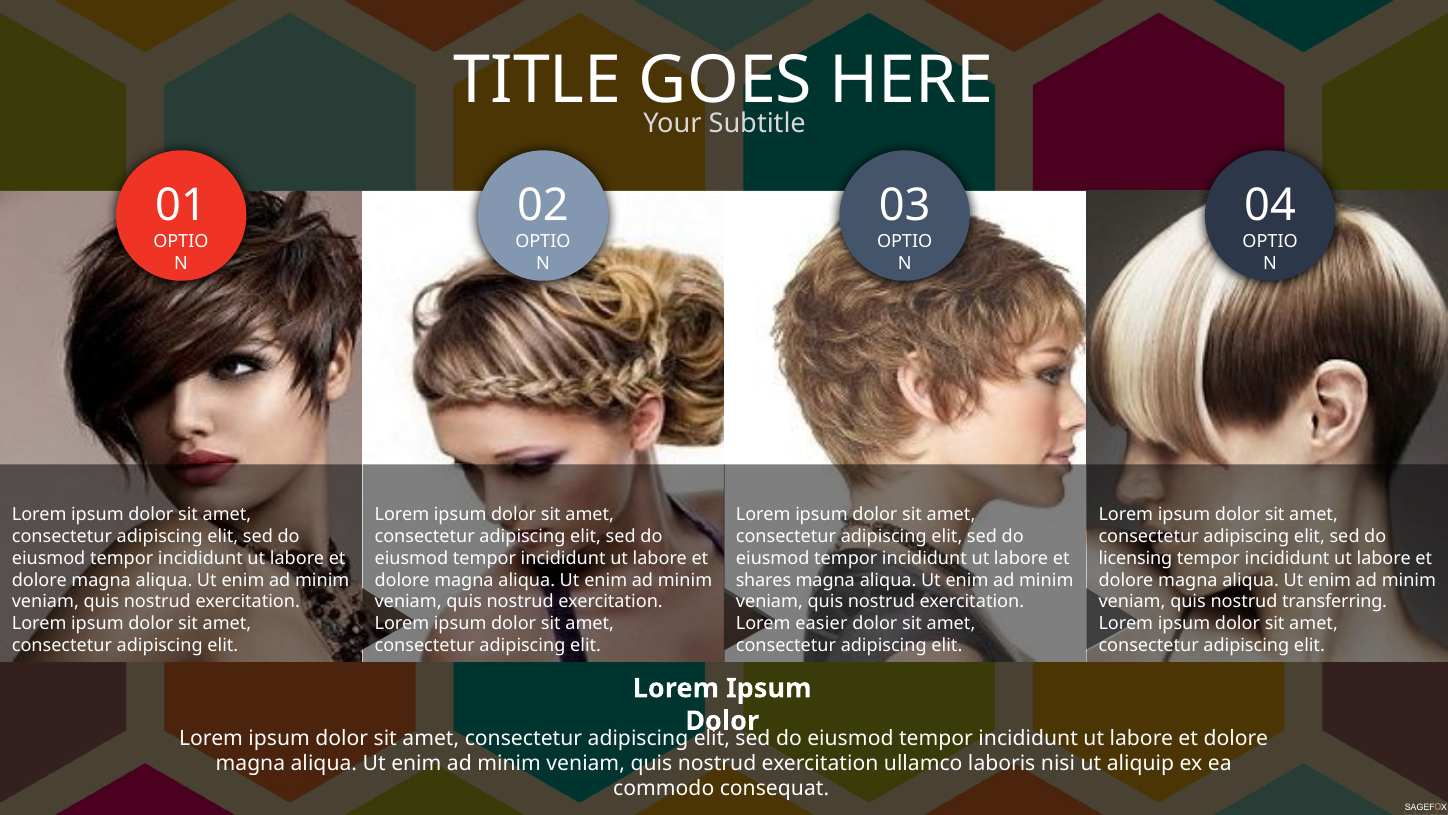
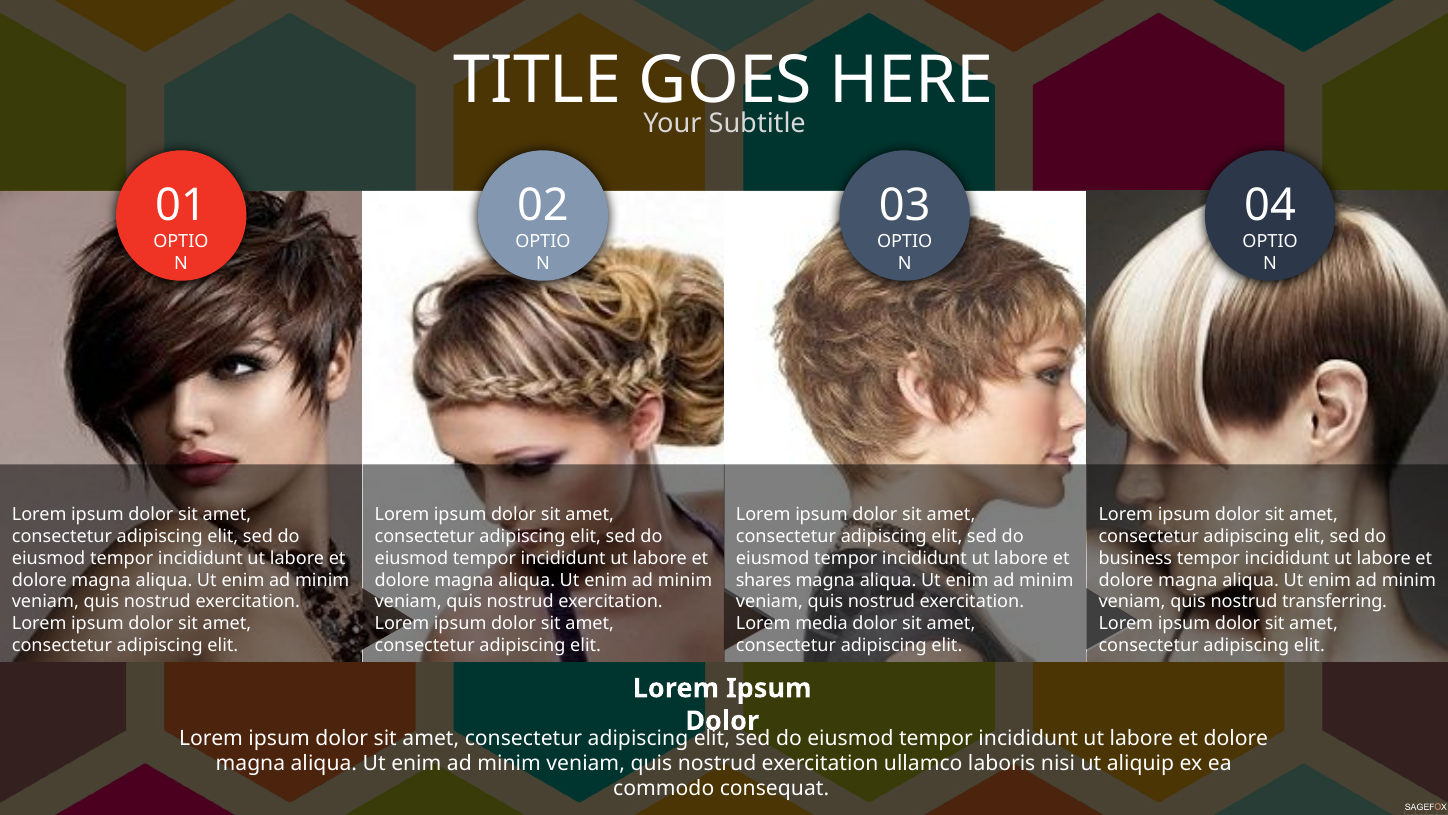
licensing: licensing -> business
easier: easier -> media
